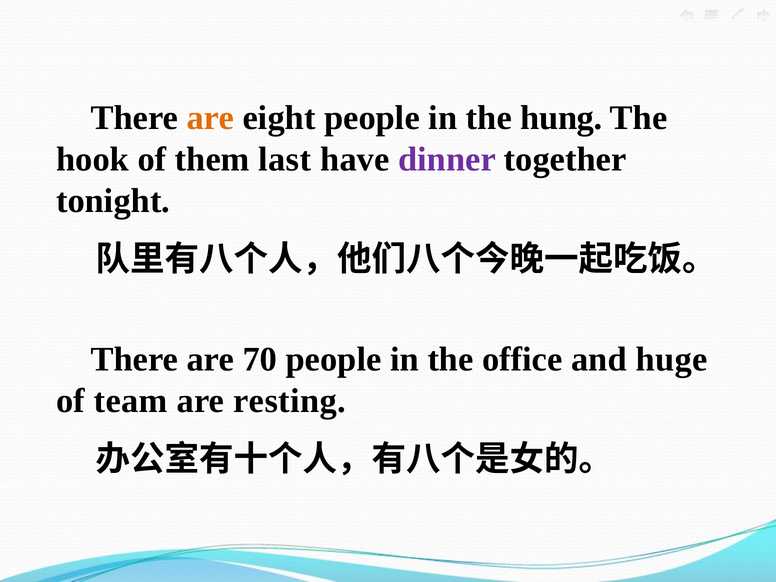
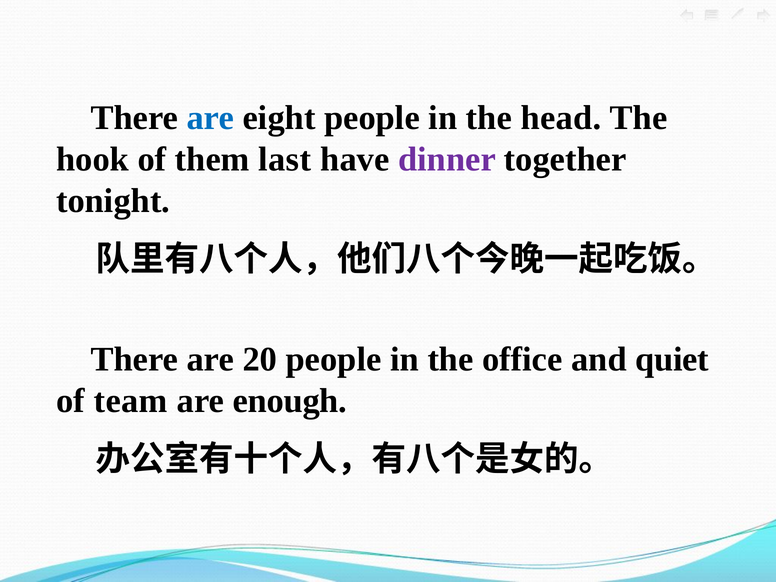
are at (210, 118) colour: orange -> blue
hung: hung -> head
70: 70 -> 20
huge: huge -> quiet
resting: resting -> enough
